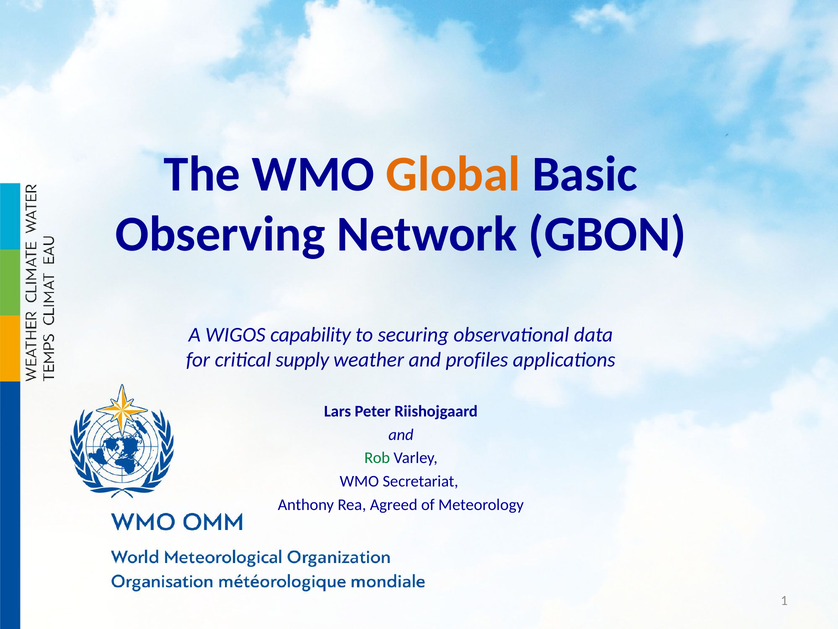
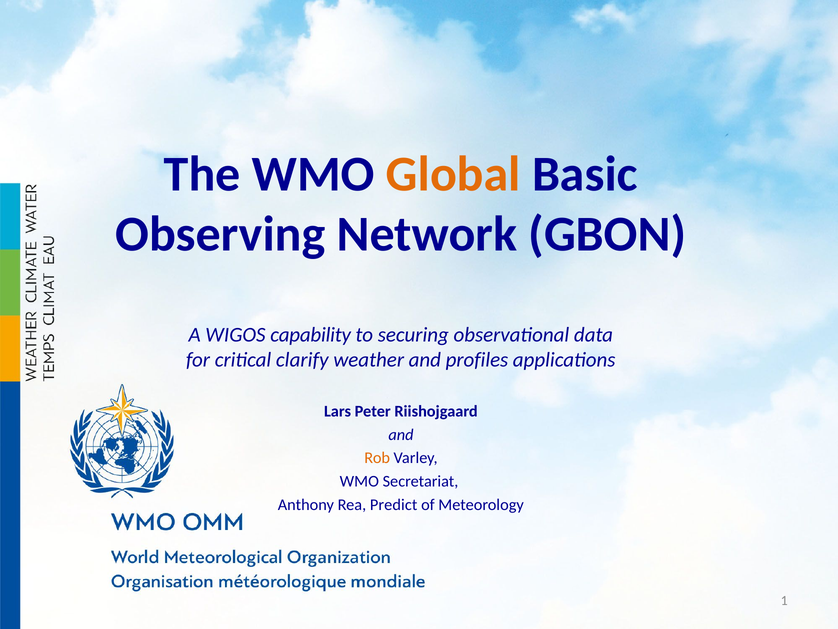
supply: supply -> clarify
Rob colour: green -> orange
Agreed: Agreed -> Predict
